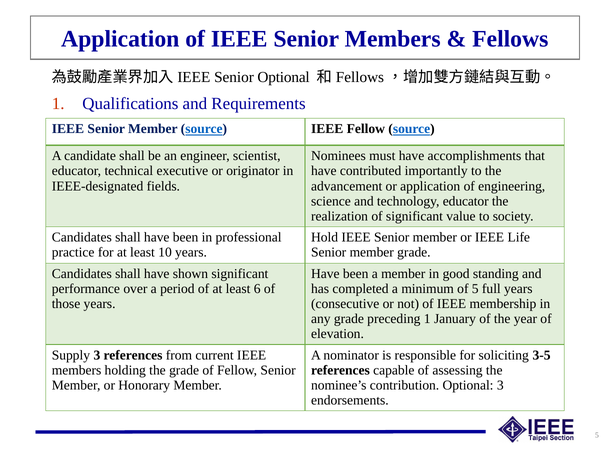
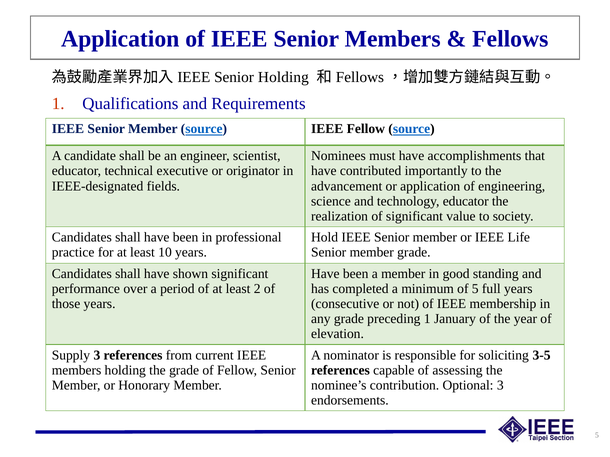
Senior Optional: Optional -> Holding
6: 6 -> 2
